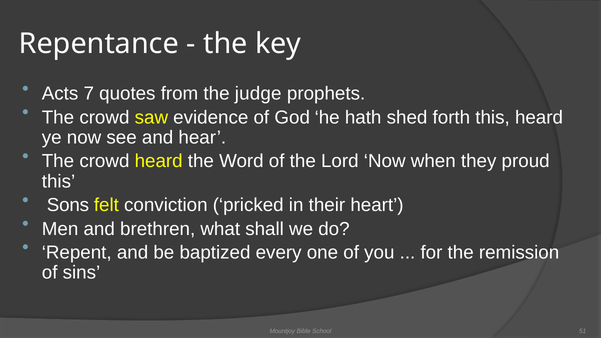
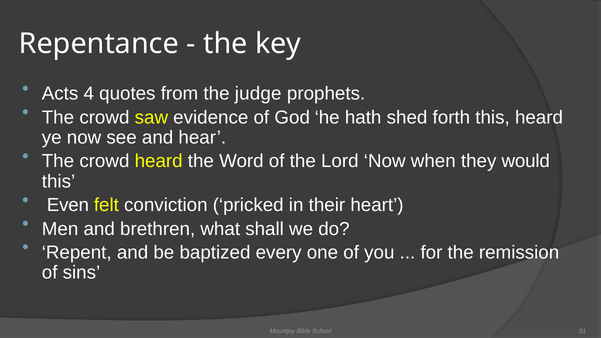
7: 7 -> 4
proud: proud -> would
Sons: Sons -> Even
